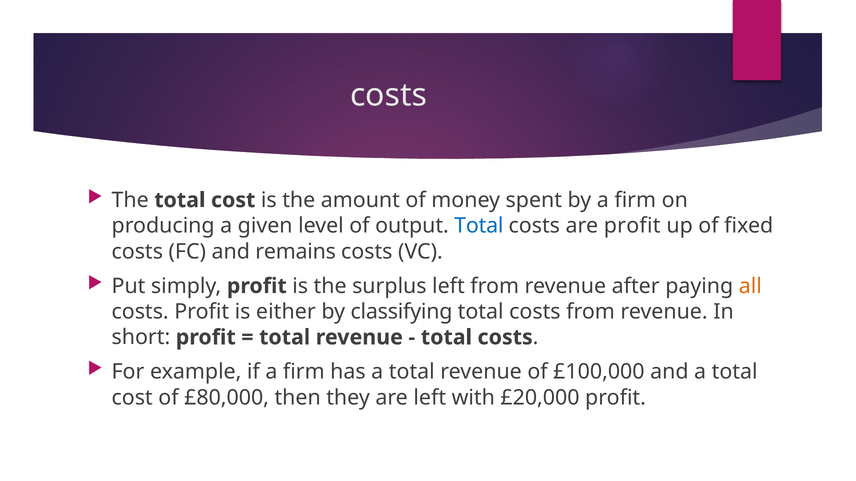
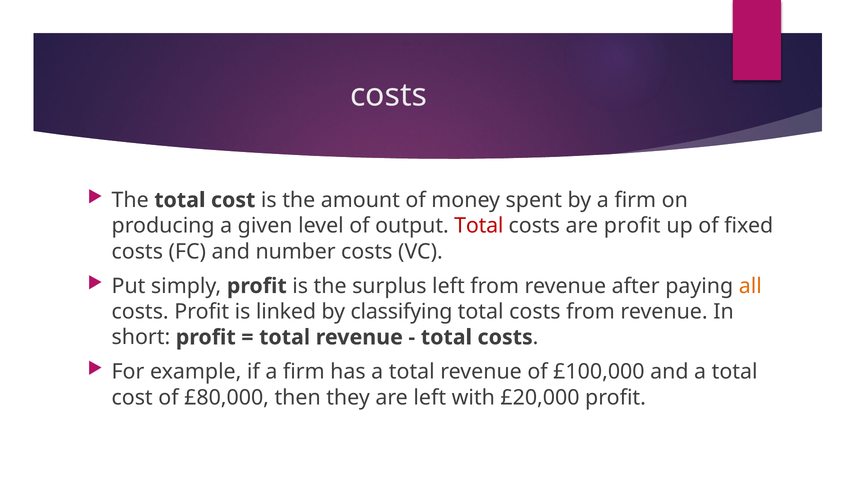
Total at (479, 226) colour: blue -> red
remains: remains -> number
either: either -> linked
